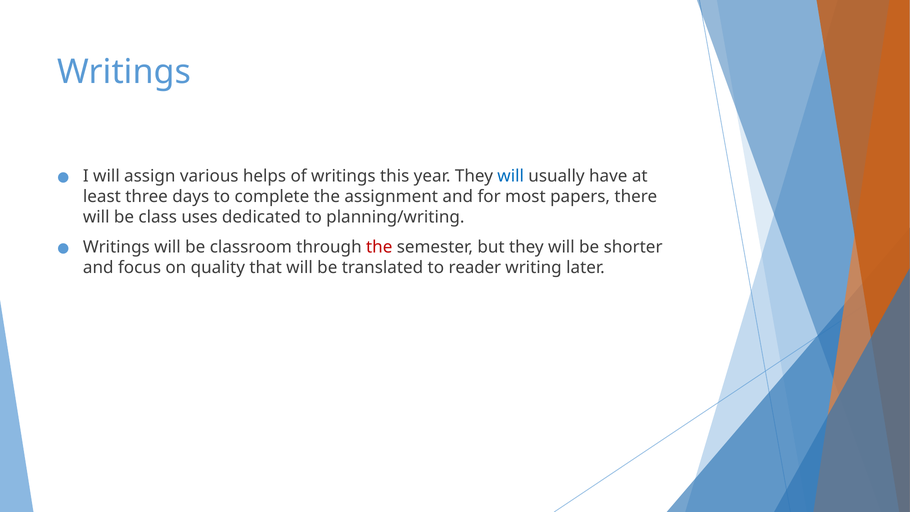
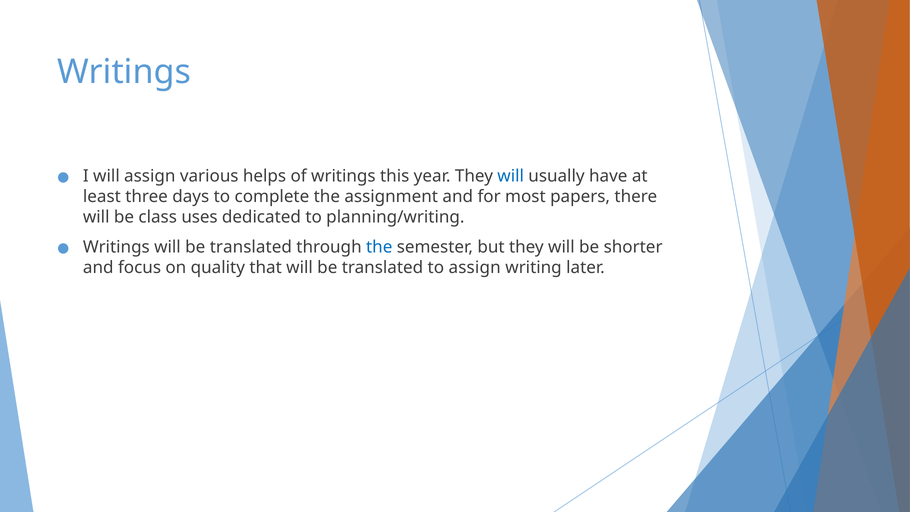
Writings will be classroom: classroom -> translated
the at (379, 247) colour: red -> blue
to reader: reader -> assign
